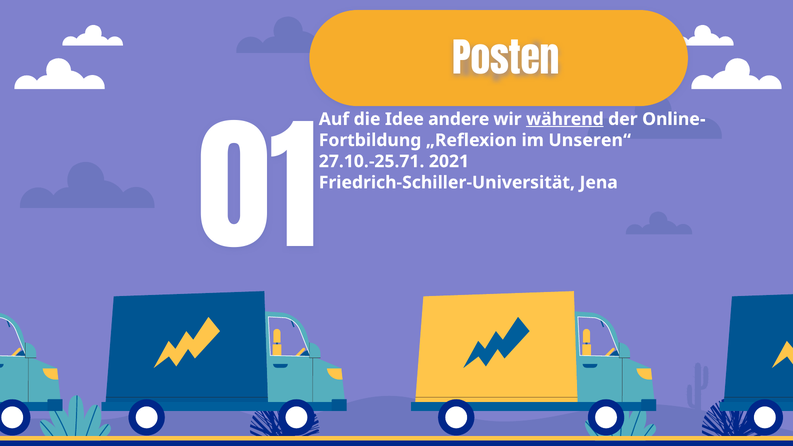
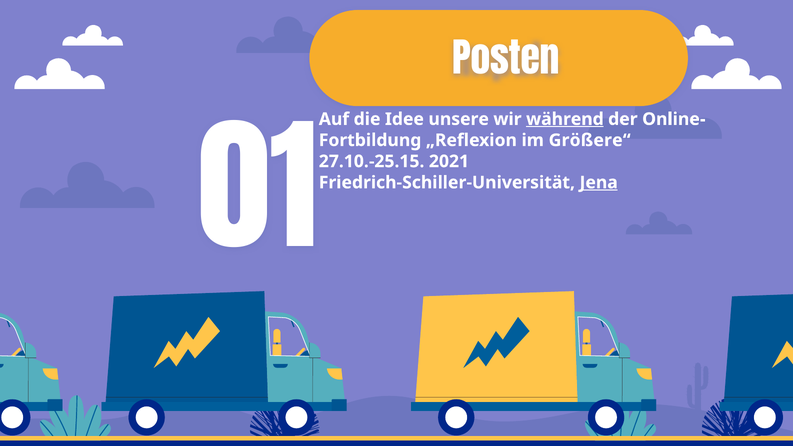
andere: andere -> unsere
Unseren“: Unseren“ -> Größere“
27.10.-25.71: 27.10.-25.71 -> 27.10.-25.15
Jena underline: none -> present
